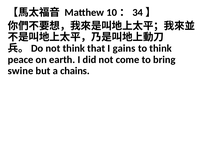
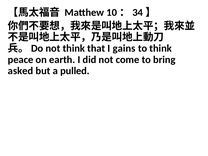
swine: swine -> asked
chains: chains -> pulled
